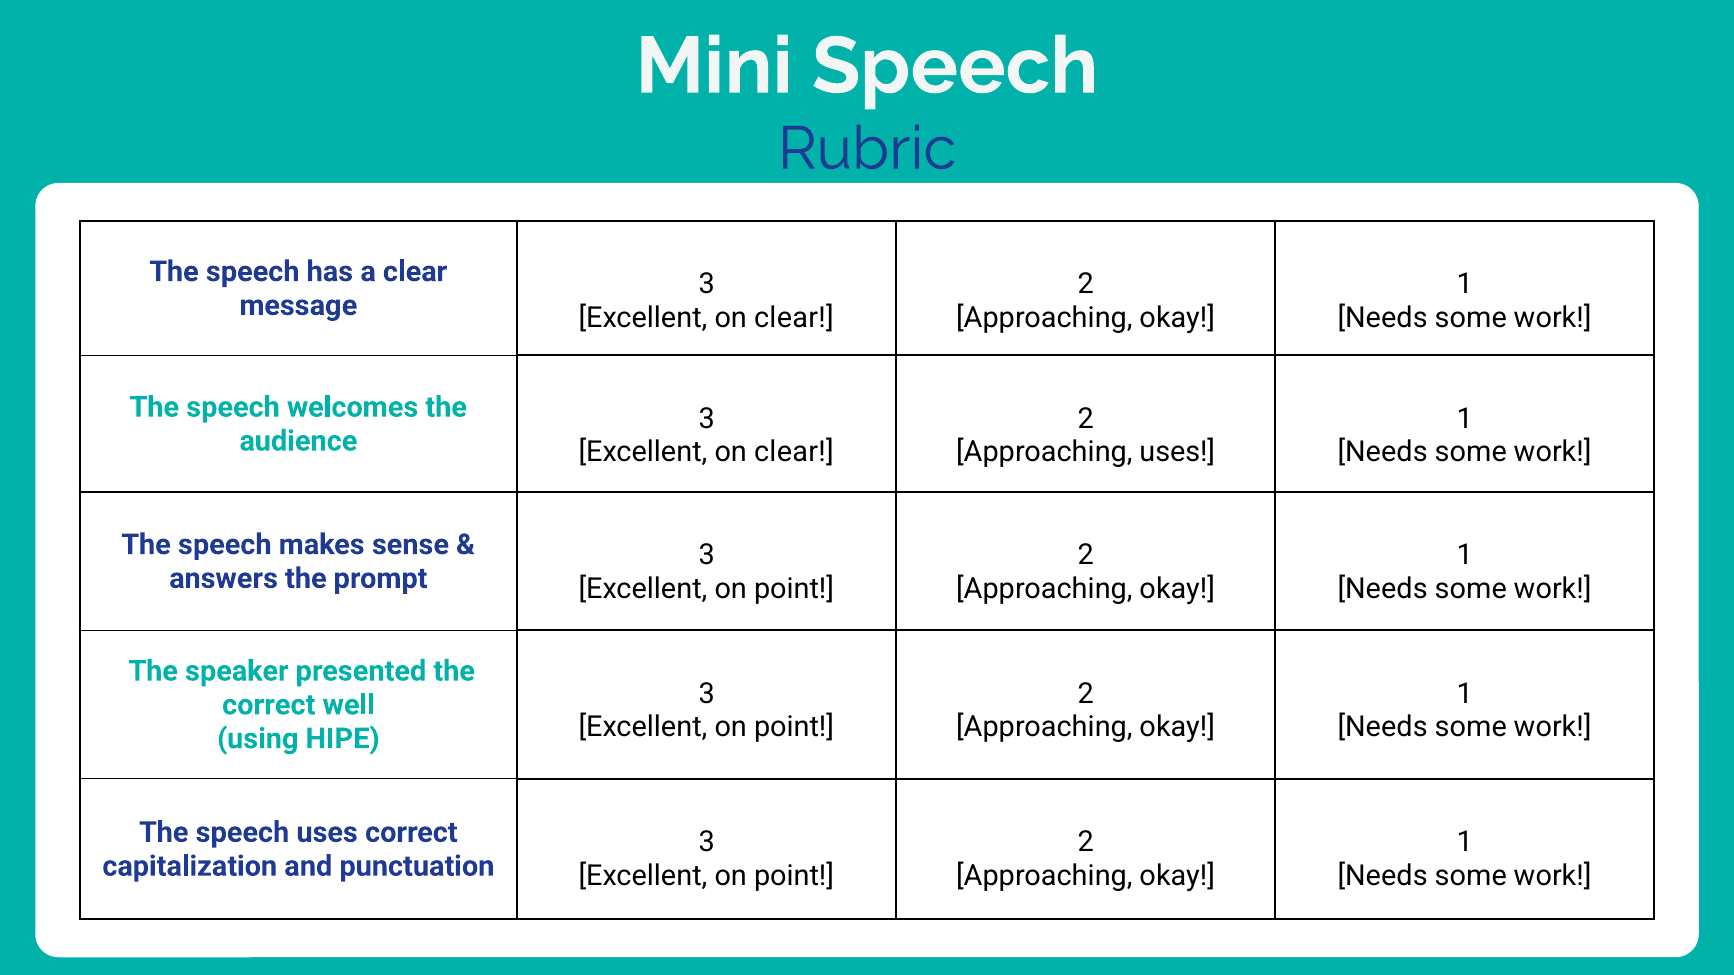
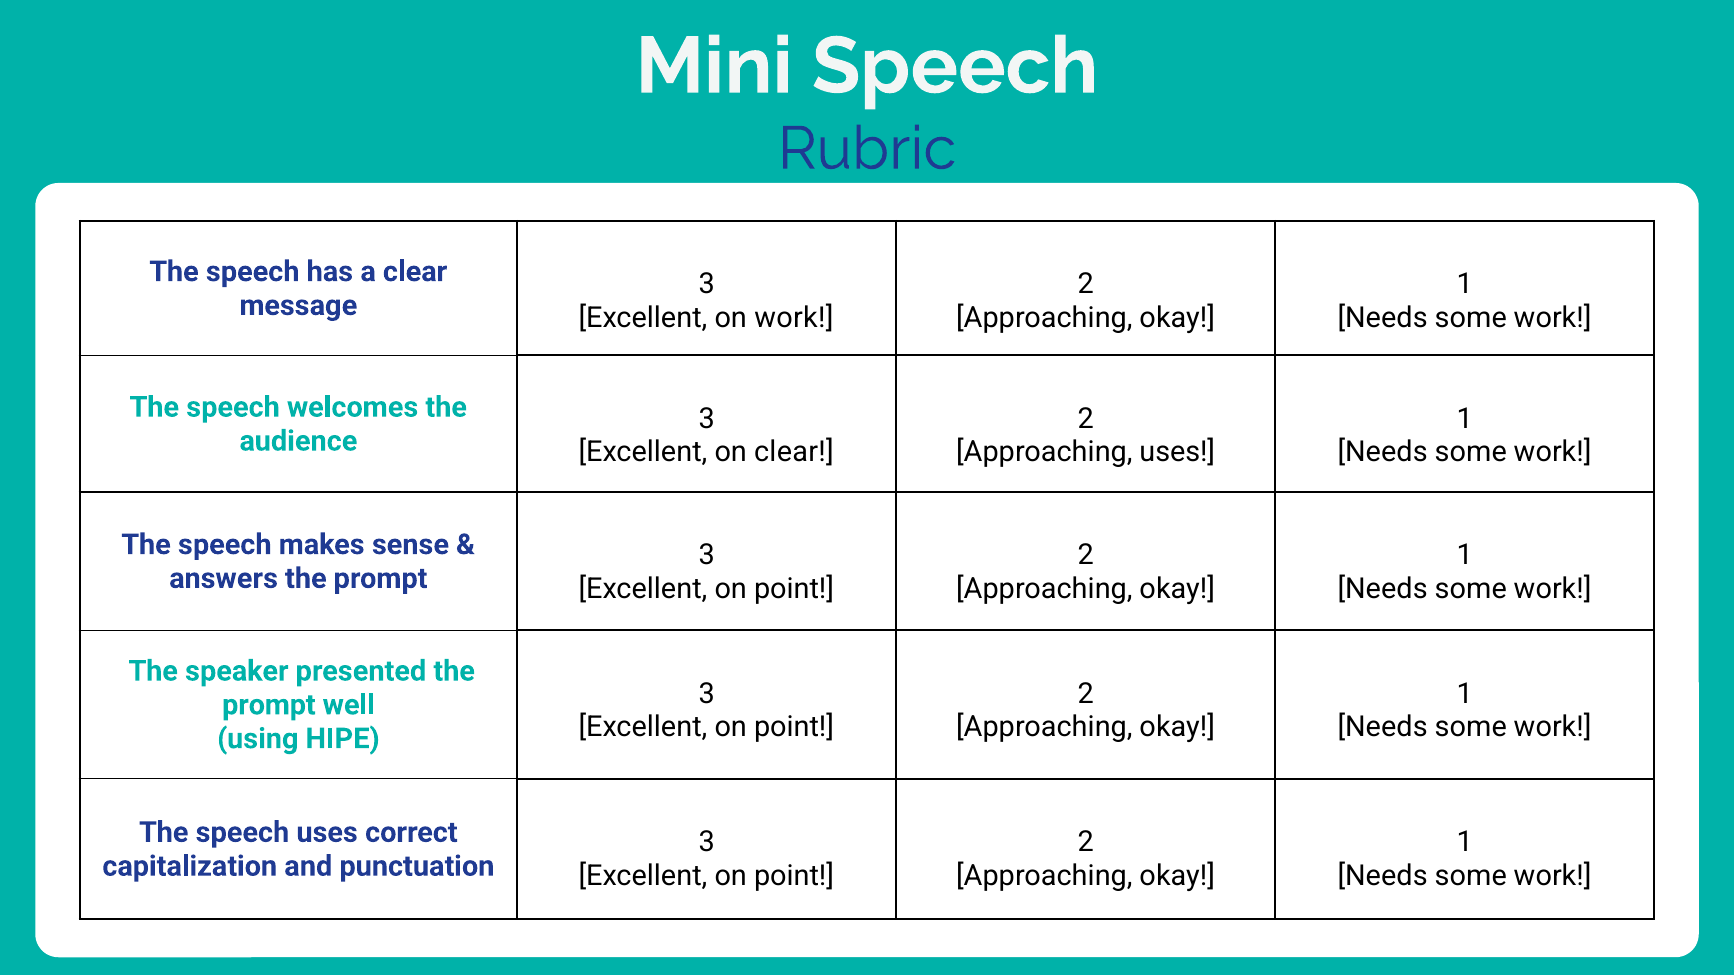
clear at (794, 318): clear -> work
correct at (269, 705): correct -> prompt
